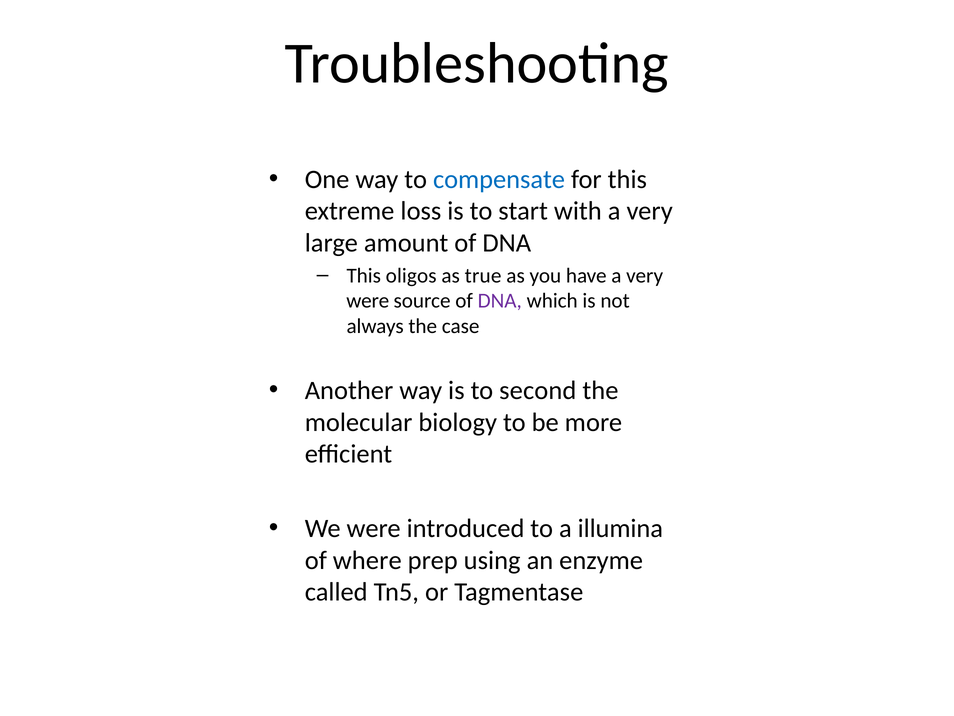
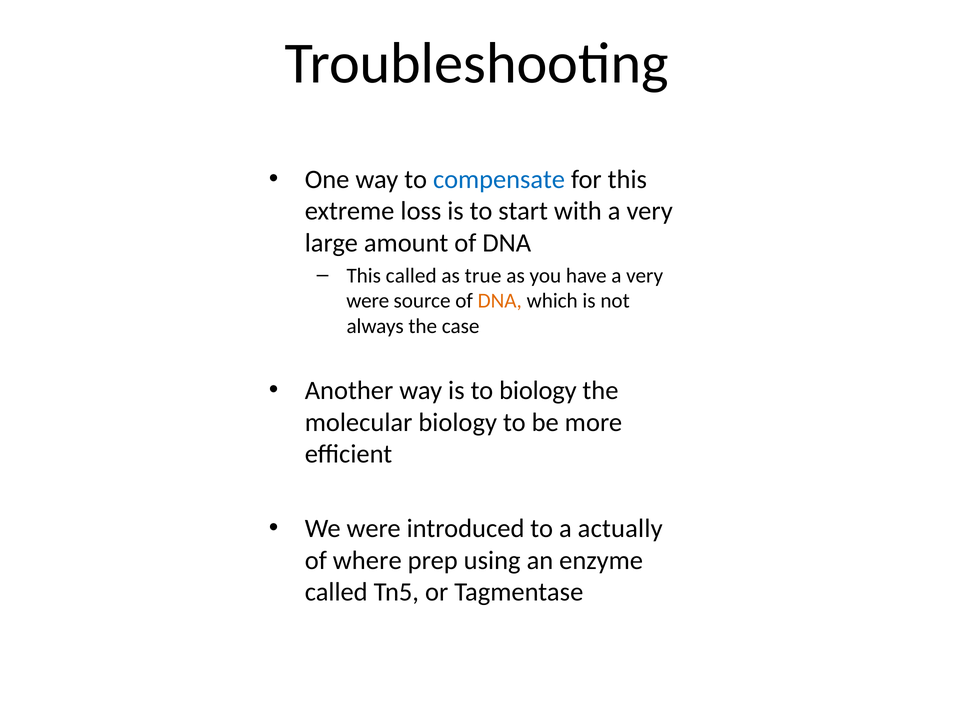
This oligos: oligos -> called
DNA at (500, 301) colour: purple -> orange
to second: second -> biology
illumina: illumina -> actually
